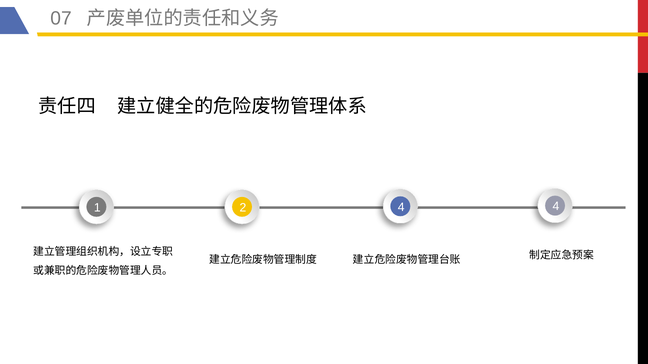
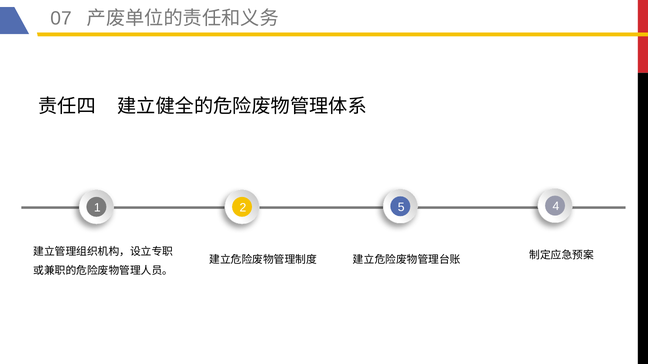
2 4: 4 -> 5
